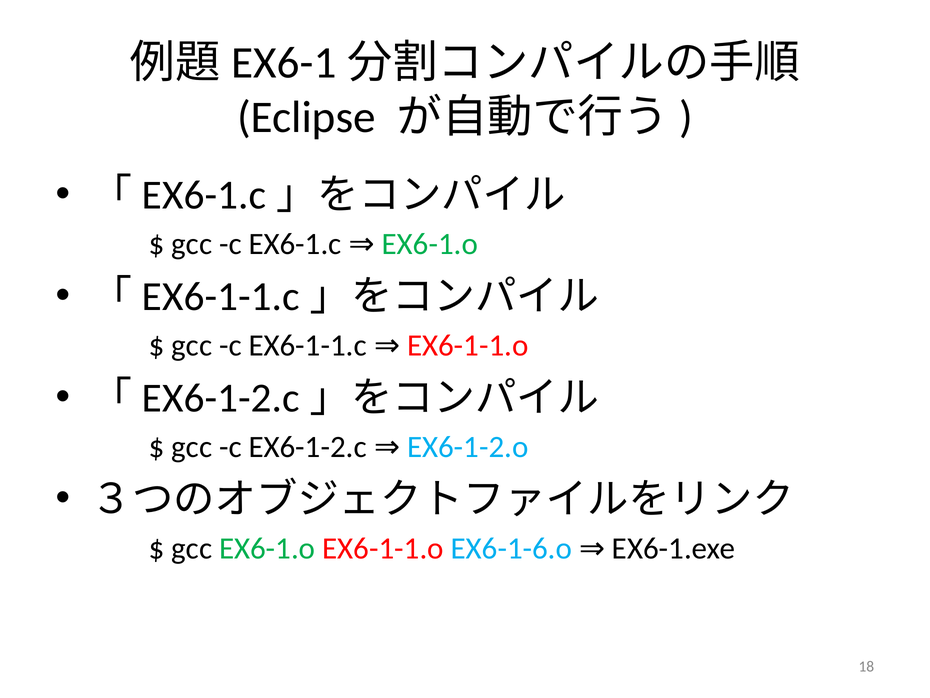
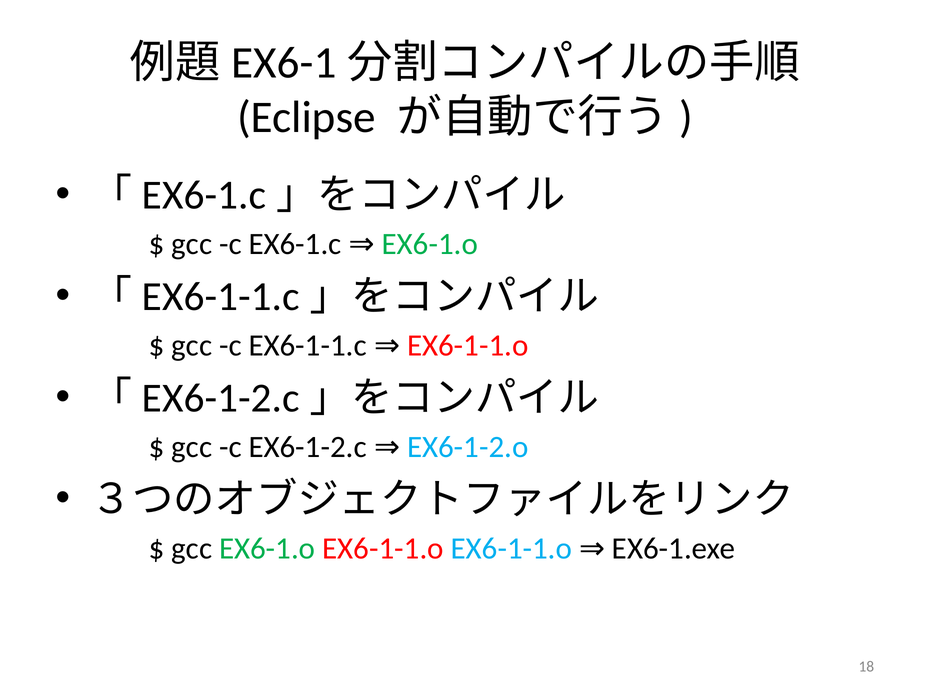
EX6-1-1.o EX6-1-6.o: EX6-1-6.o -> EX6-1-1.o
